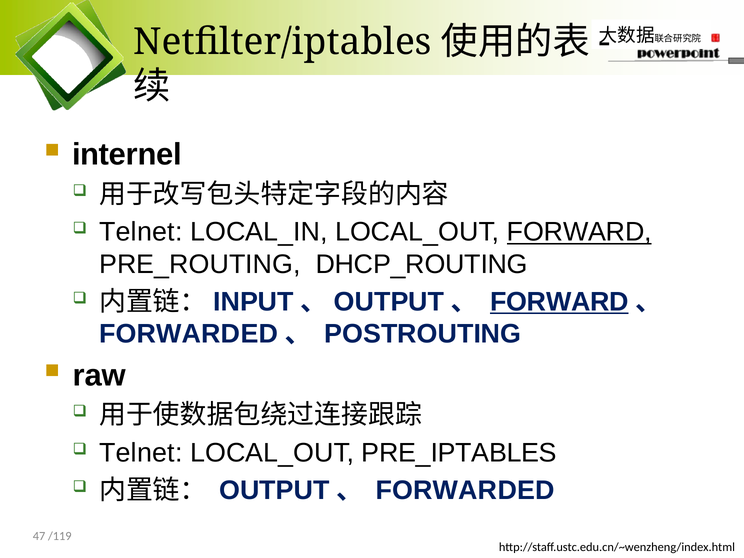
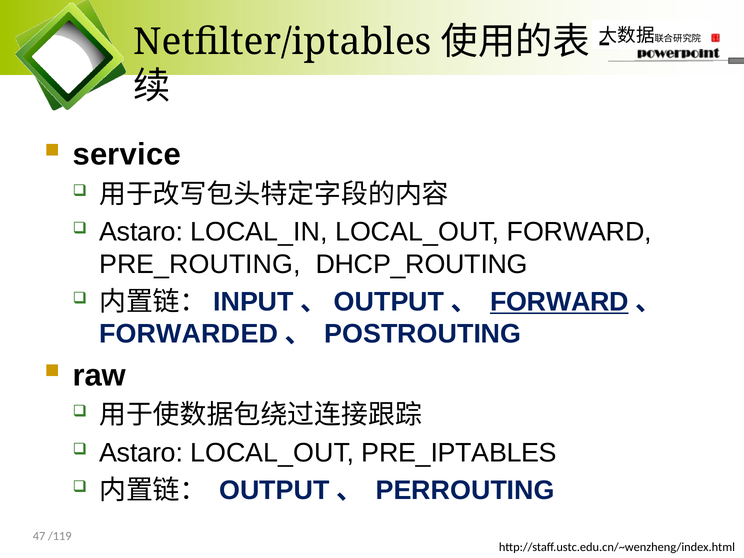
internel: internel -> service
Telnet at (141, 232): Telnet -> Astaro
FORWARD at (579, 232) underline: present -> none
Telnet at (141, 453): Telnet -> Astaro
FORWARDED at (465, 490): FORWARDED -> PERROUTING
